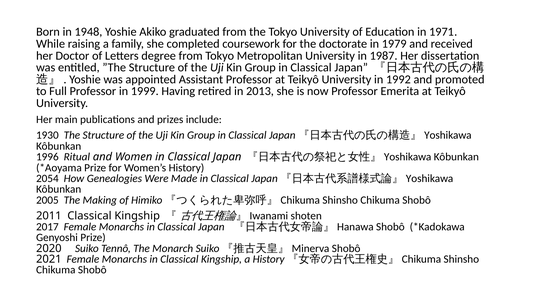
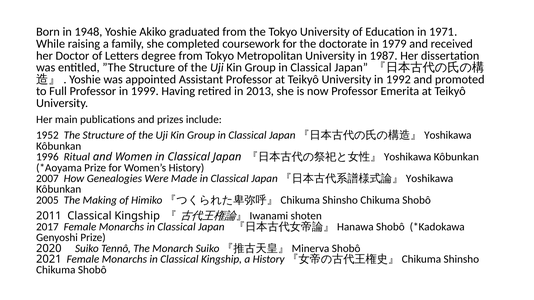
1930: 1930 -> 1952
2054: 2054 -> 2007
